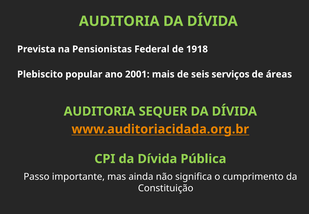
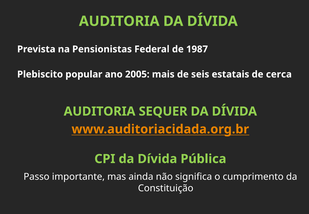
1918: 1918 -> 1987
2001: 2001 -> 2005
serviços: serviços -> estatais
áreas: áreas -> cerca
